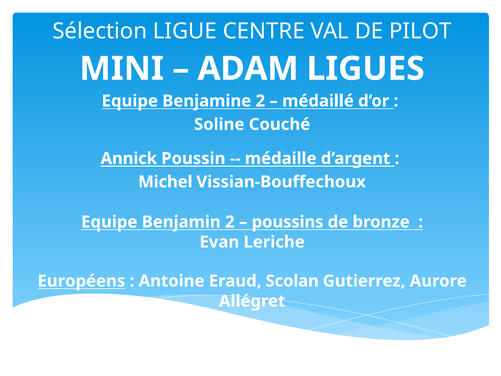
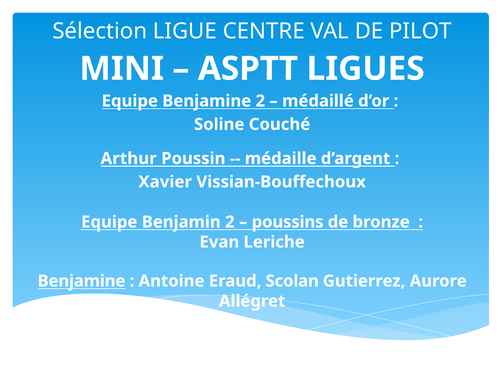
ADAM: ADAM -> ASPTT
Annick: Annick -> Arthur
Michel: Michel -> Xavier
Européens at (81, 281): Européens -> Benjamine
